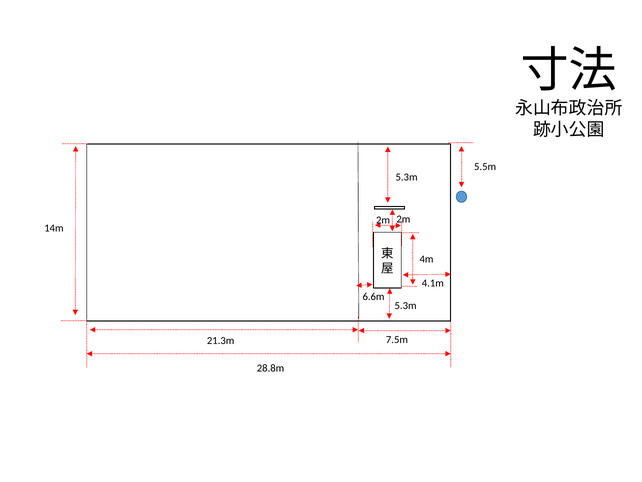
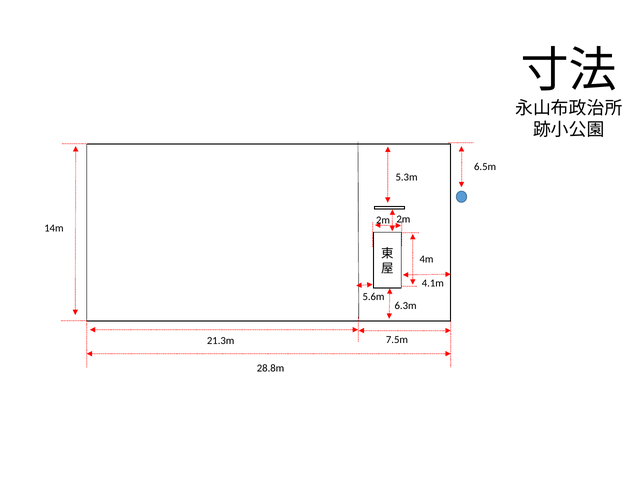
5.5m: 5.5m -> 6.5m
6.6m: 6.6m -> 5.6m
5.3m at (406, 305): 5.3m -> 6.3m
